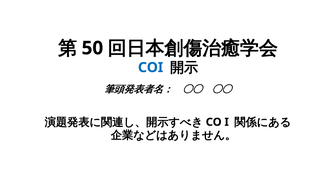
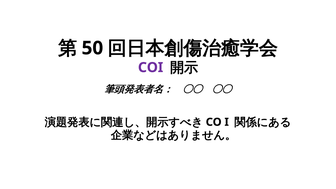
COI colour: blue -> purple
